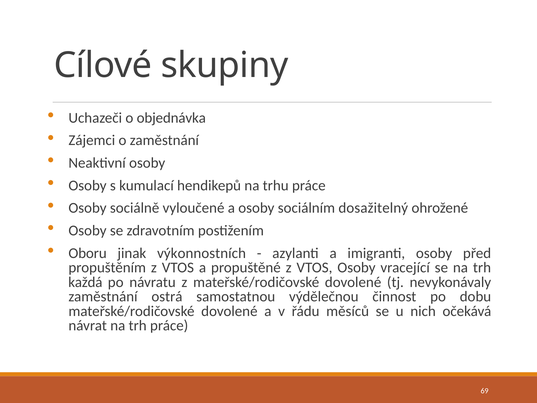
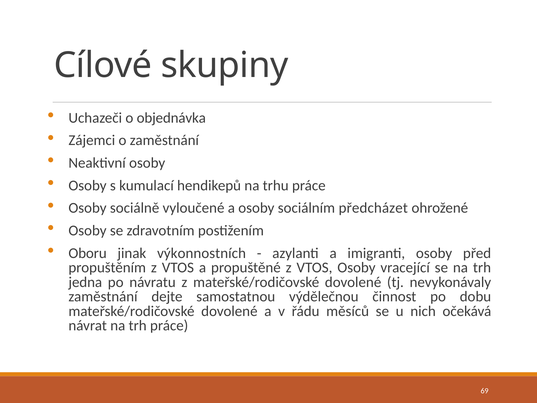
dosažitelný: dosažitelný -> předcházet
každá: každá -> jedna
ostrá: ostrá -> dejte
